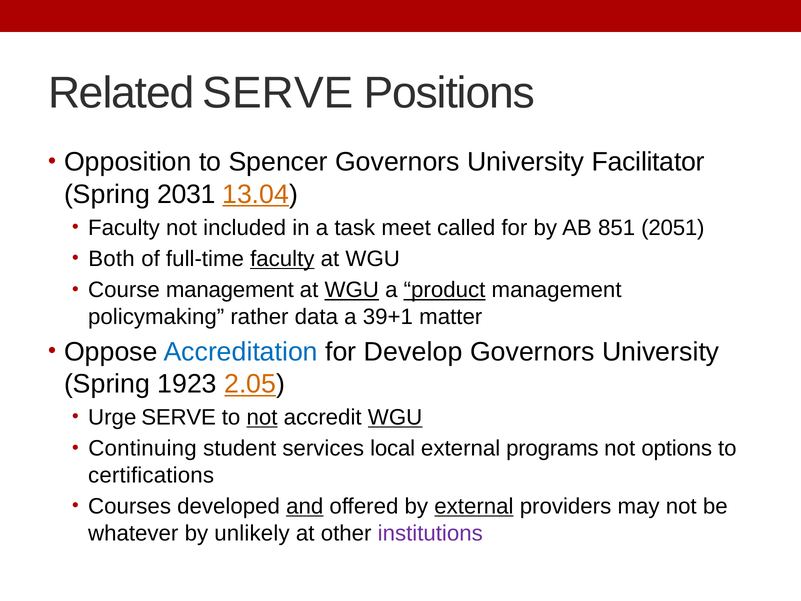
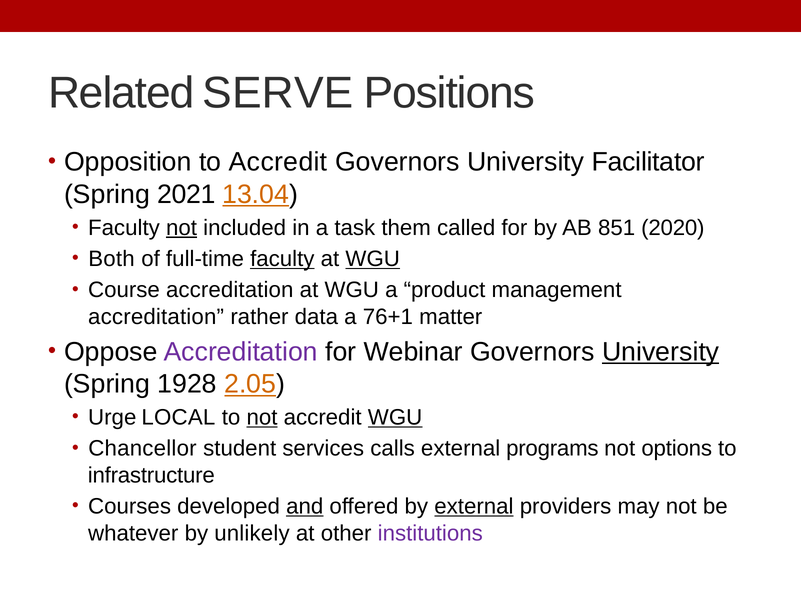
to Spencer: Spencer -> Accredit
2031: 2031 -> 2021
not at (181, 228) underline: none -> present
meet: meet -> them
2051: 2051 -> 2020
WGU at (373, 259) underline: none -> present
Course management: management -> accreditation
WGU at (352, 290) underline: present -> none
product underline: present -> none
policymaking at (156, 317): policymaking -> accreditation
39+1: 39+1 -> 76+1
Accreditation at (241, 352) colour: blue -> purple
Develop: Develop -> Webinar
University at (661, 352) underline: none -> present
1923: 1923 -> 1928
Urge SERVE: SERVE -> LOCAL
Continuing: Continuing -> Chancellor
local: local -> calls
certifications: certifications -> infrastructure
